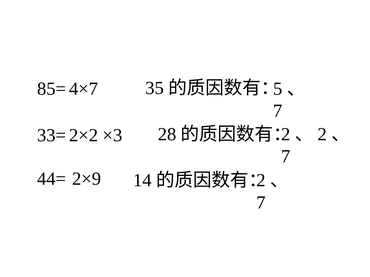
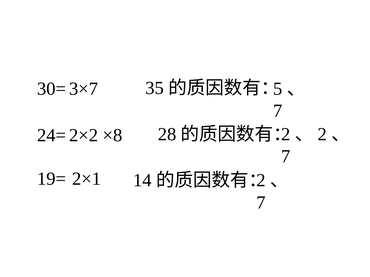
85=: 85= -> 30=
4×7: 4×7 -> 3×7
33=: 33= -> 24=
×3: ×3 -> ×8
44=: 44= -> 19=
2×9: 2×9 -> 2×1
